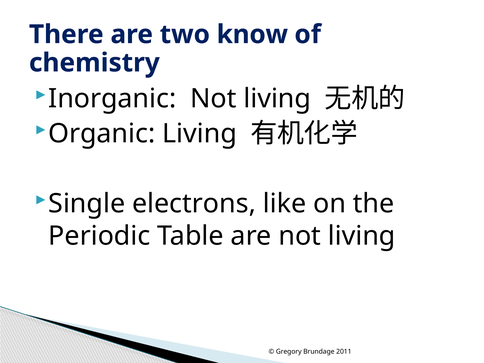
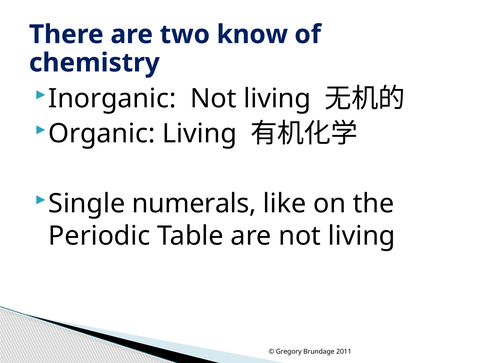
electrons: electrons -> numerals
